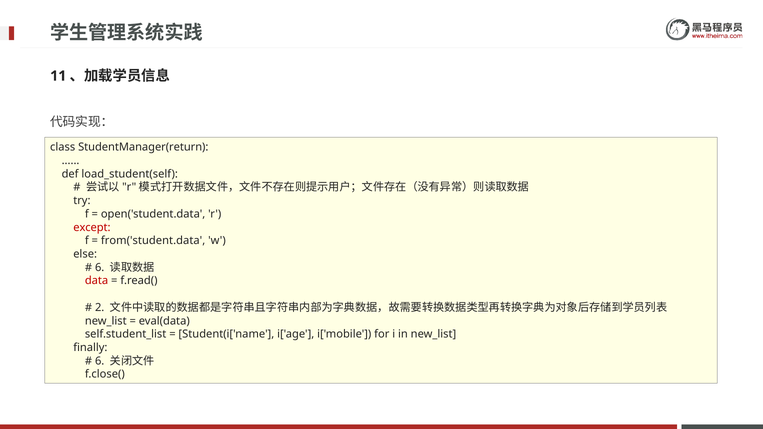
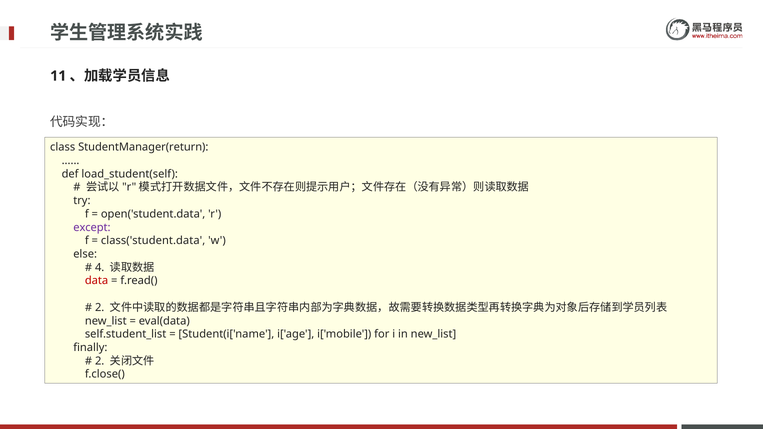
except colour: red -> purple
from('student.data: from('student.data -> class('student.data
6 at (100, 268): 6 -> 4
6 at (100, 361): 6 -> 2
